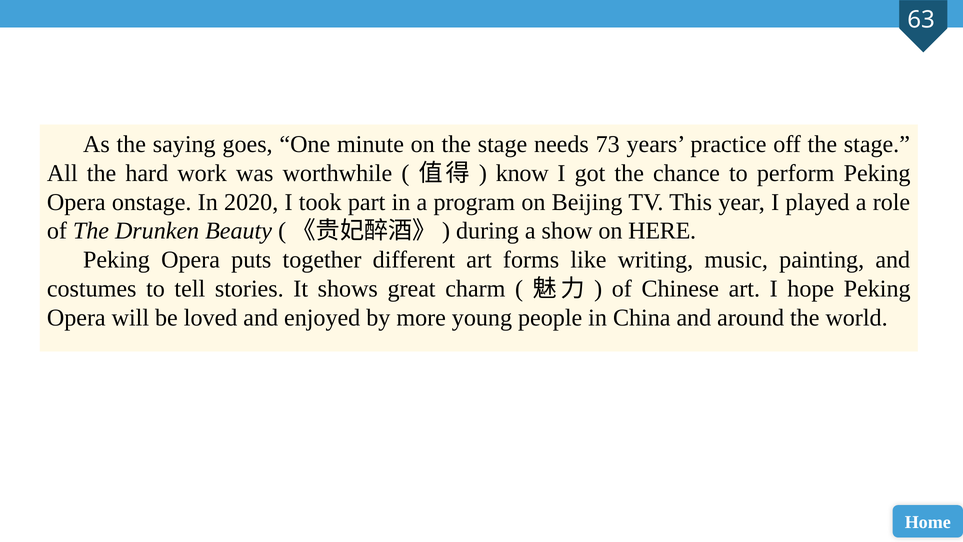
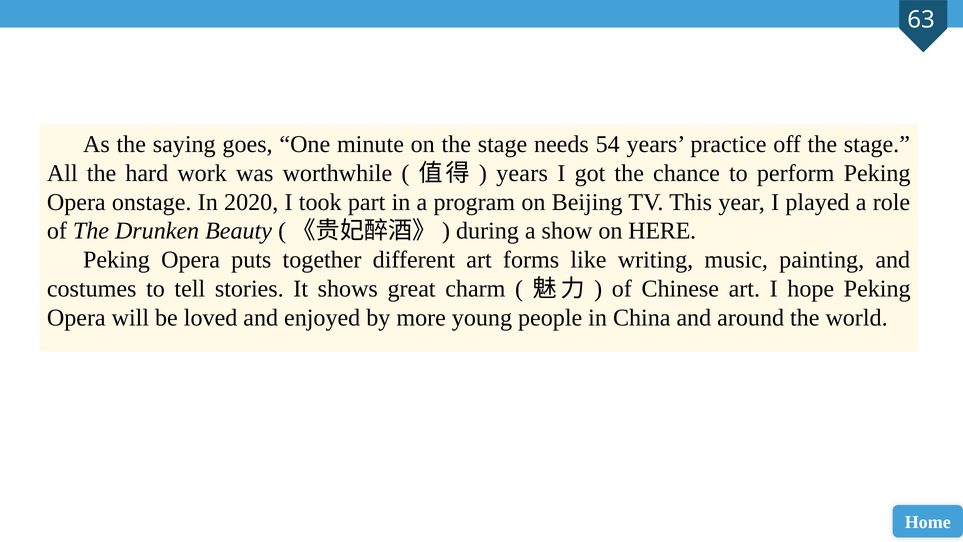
73: 73 -> 54
know at (522, 173): know -> years
